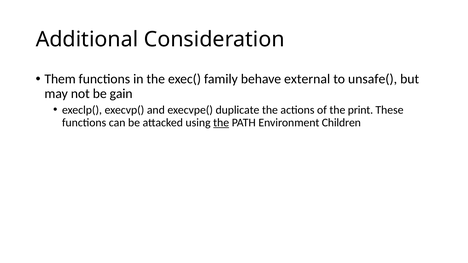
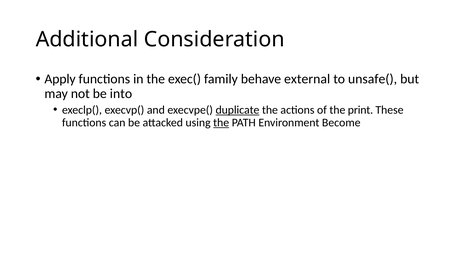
Them: Them -> Apply
gain: gain -> into
duplicate underline: none -> present
Children: Children -> Become
